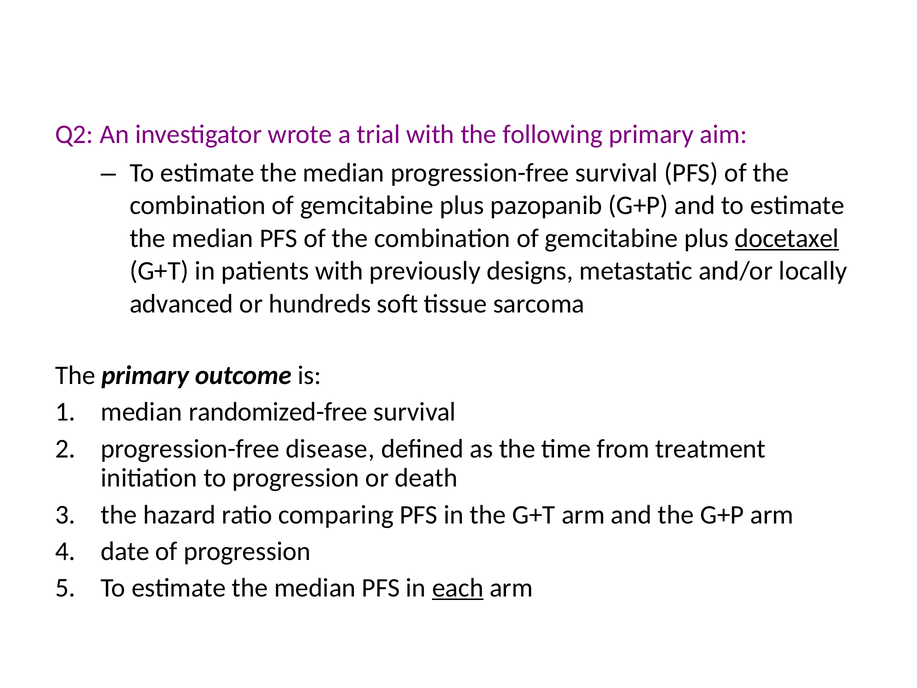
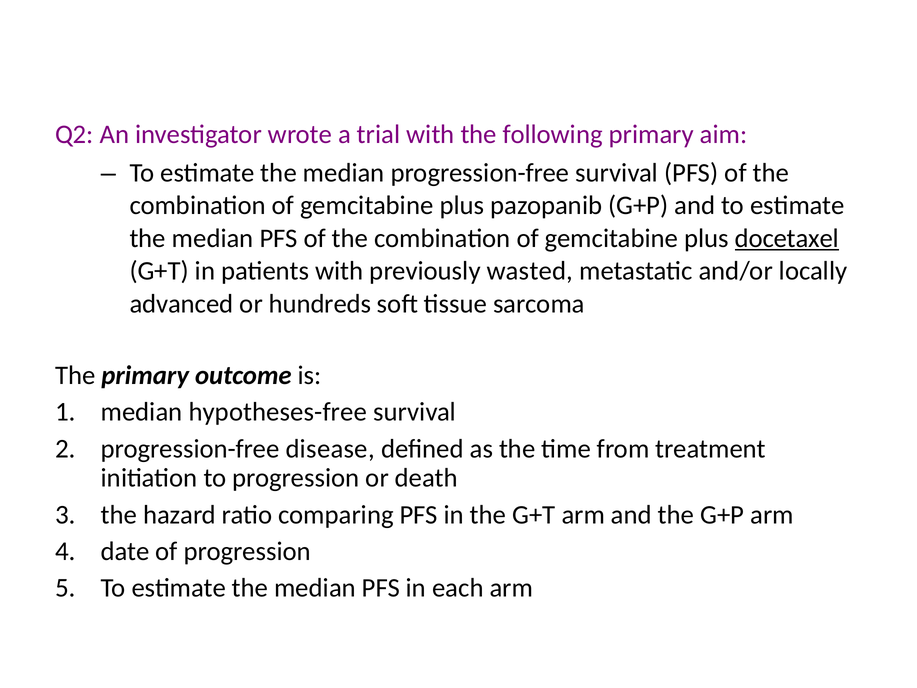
designs: designs -> wasted
randomized-free: randomized-free -> hypotheses-free
each underline: present -> none
